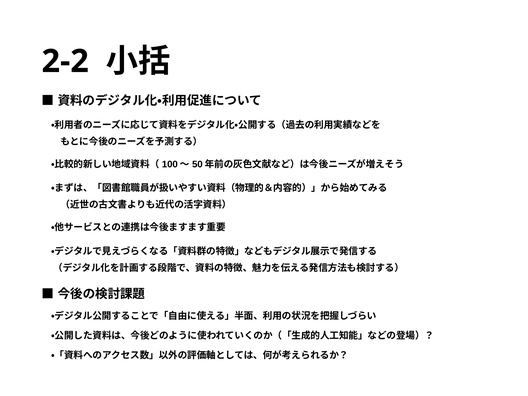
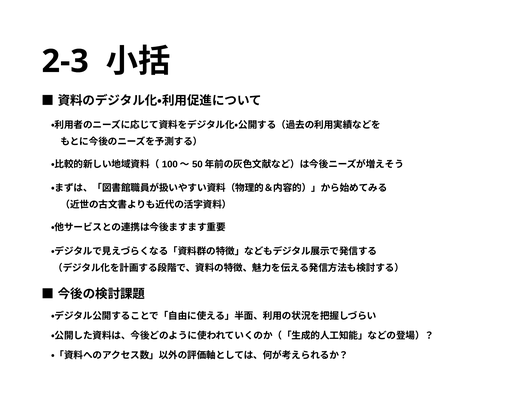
2-2: 2-2 -> 2-3
